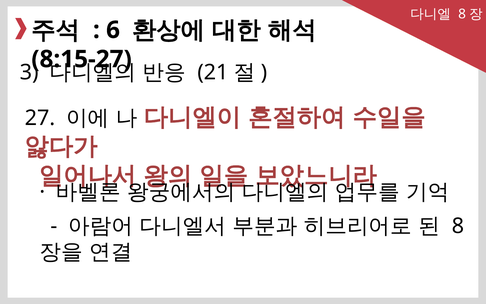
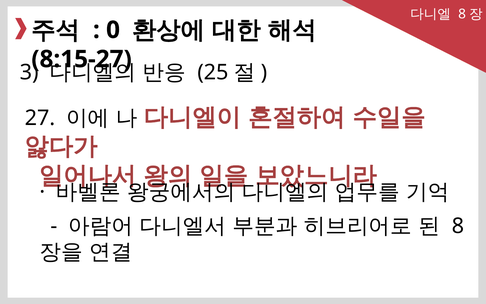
6: 6 -> 0
21: 21 -> 25
